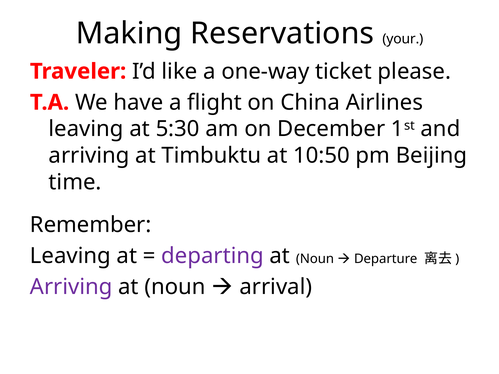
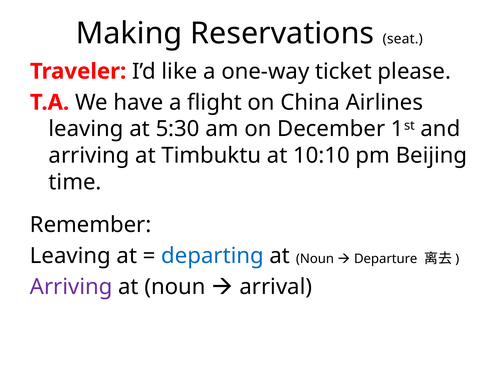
your: your -> seat
10:50: 10:50 -> 10:10
departing colour: purple -> blue
